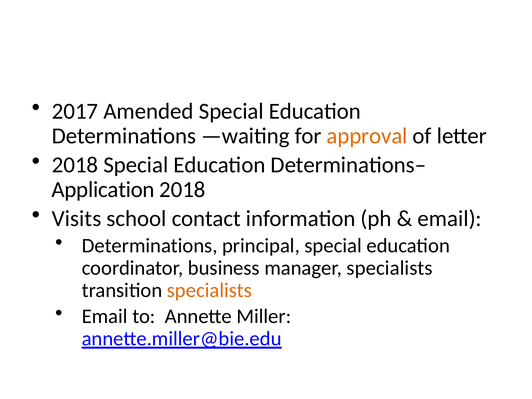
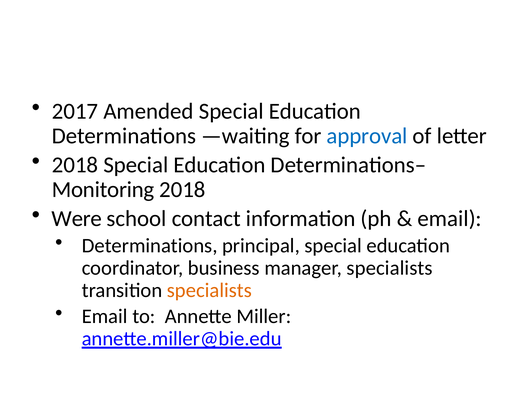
approval colour: orange -> blue
Application: Application -> Monitoring
Visits: Visits -> Were
